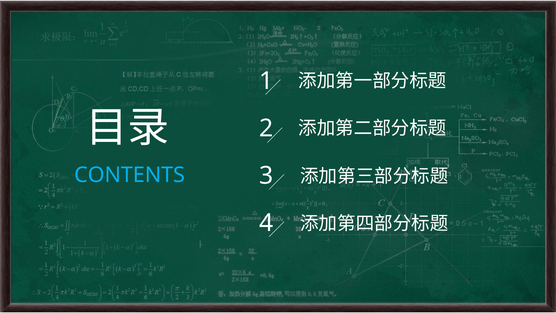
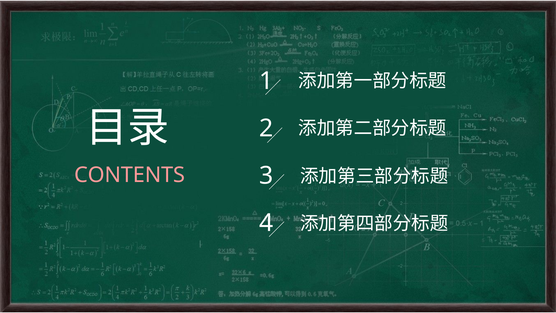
CONTENTS colour: light blue -> pink
